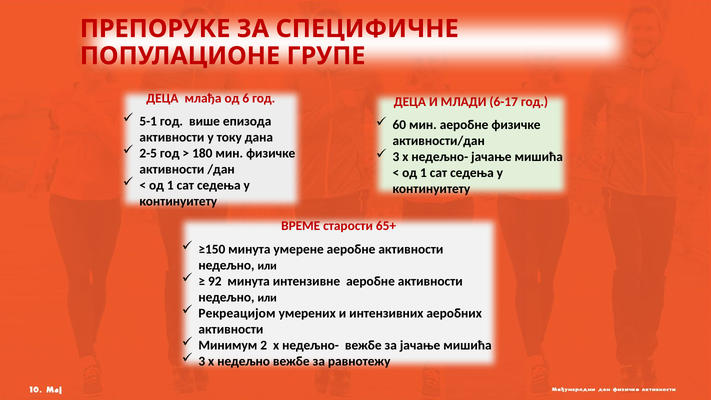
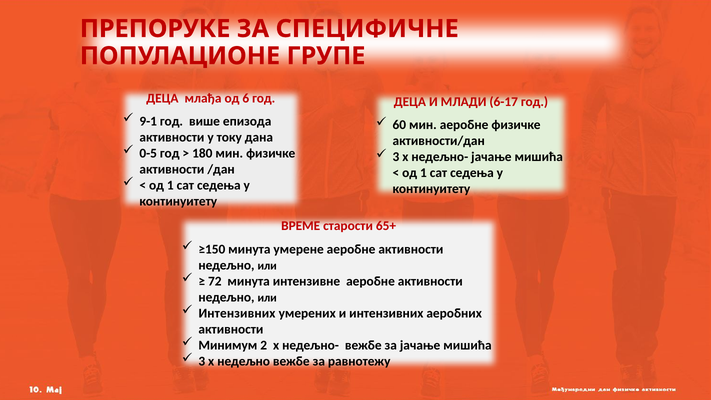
5-1: 5-1 -> 9-1
2-5: 2-5 -> 0-5
92: 92 -> 72
Рекреацијом at (237, 313): Рекреацијом -> Интензивних
